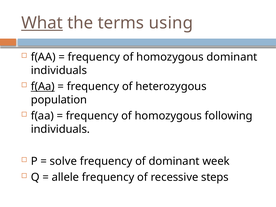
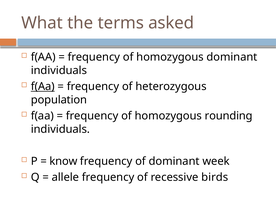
What underline: present -> none
using: using -> asked
following: following -> rounding
solve: solve -> know
steps: steps -> birds
